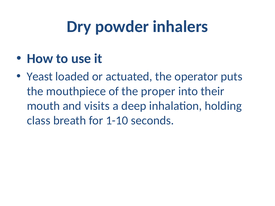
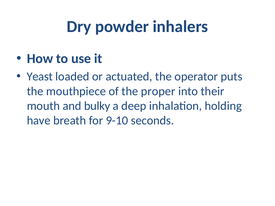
visits: visits -> bulky
class: class -> have
1-10: 1-10 -> 9-10
